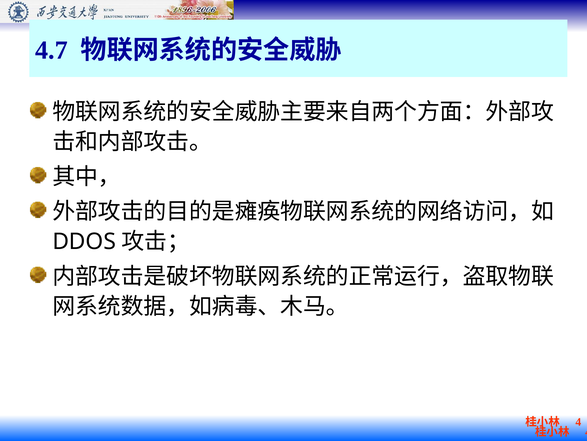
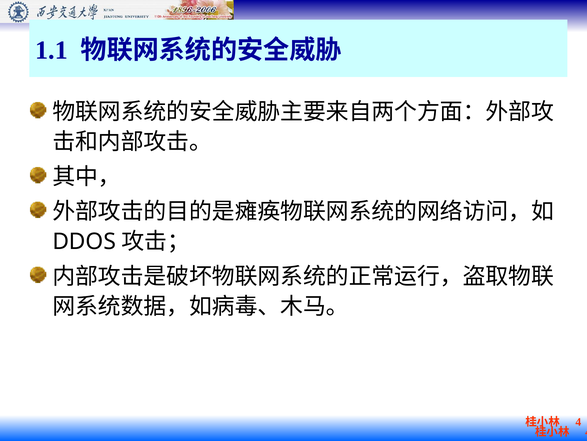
4.7: 4.7 -> 1.1
